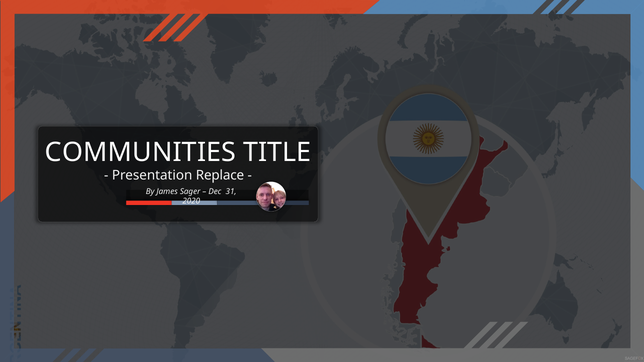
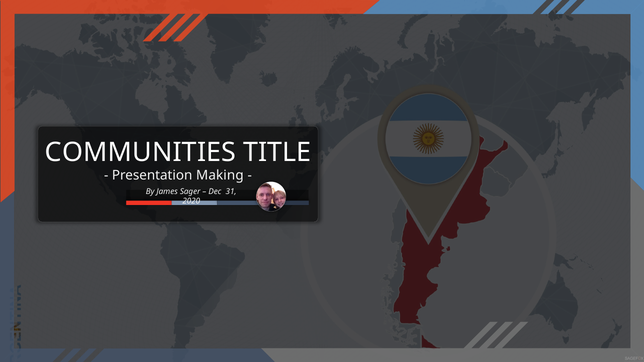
Replace: Replace -> Making
